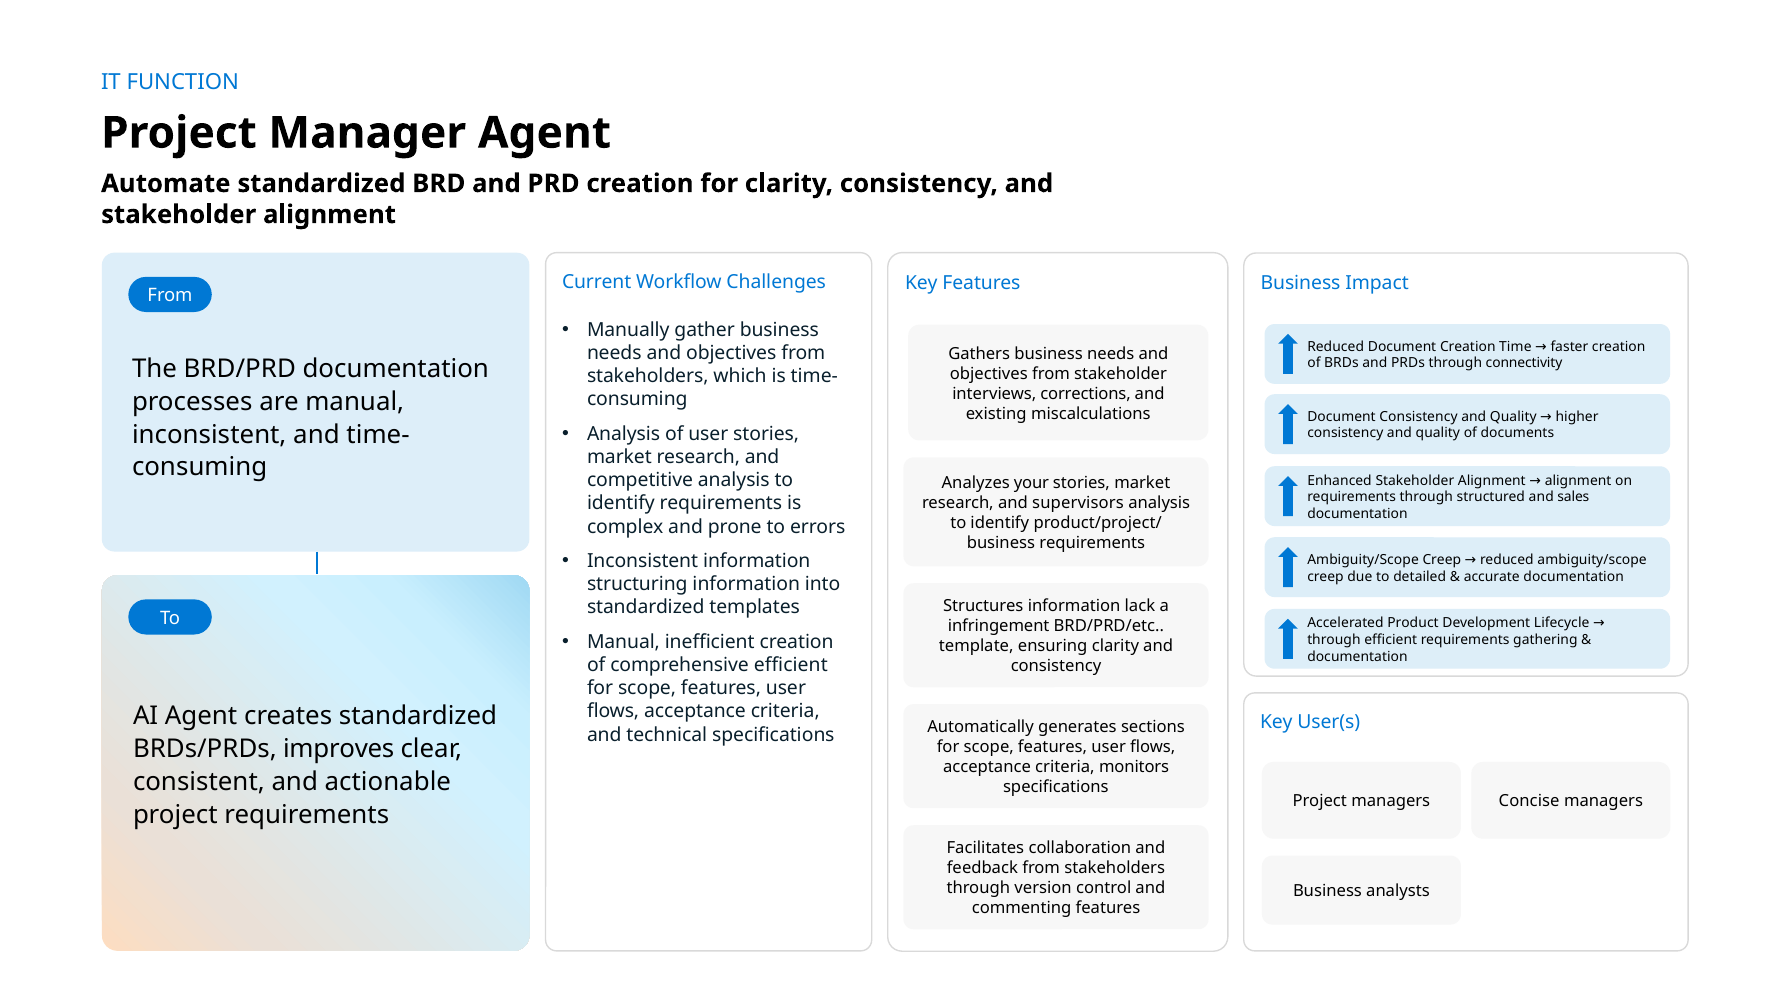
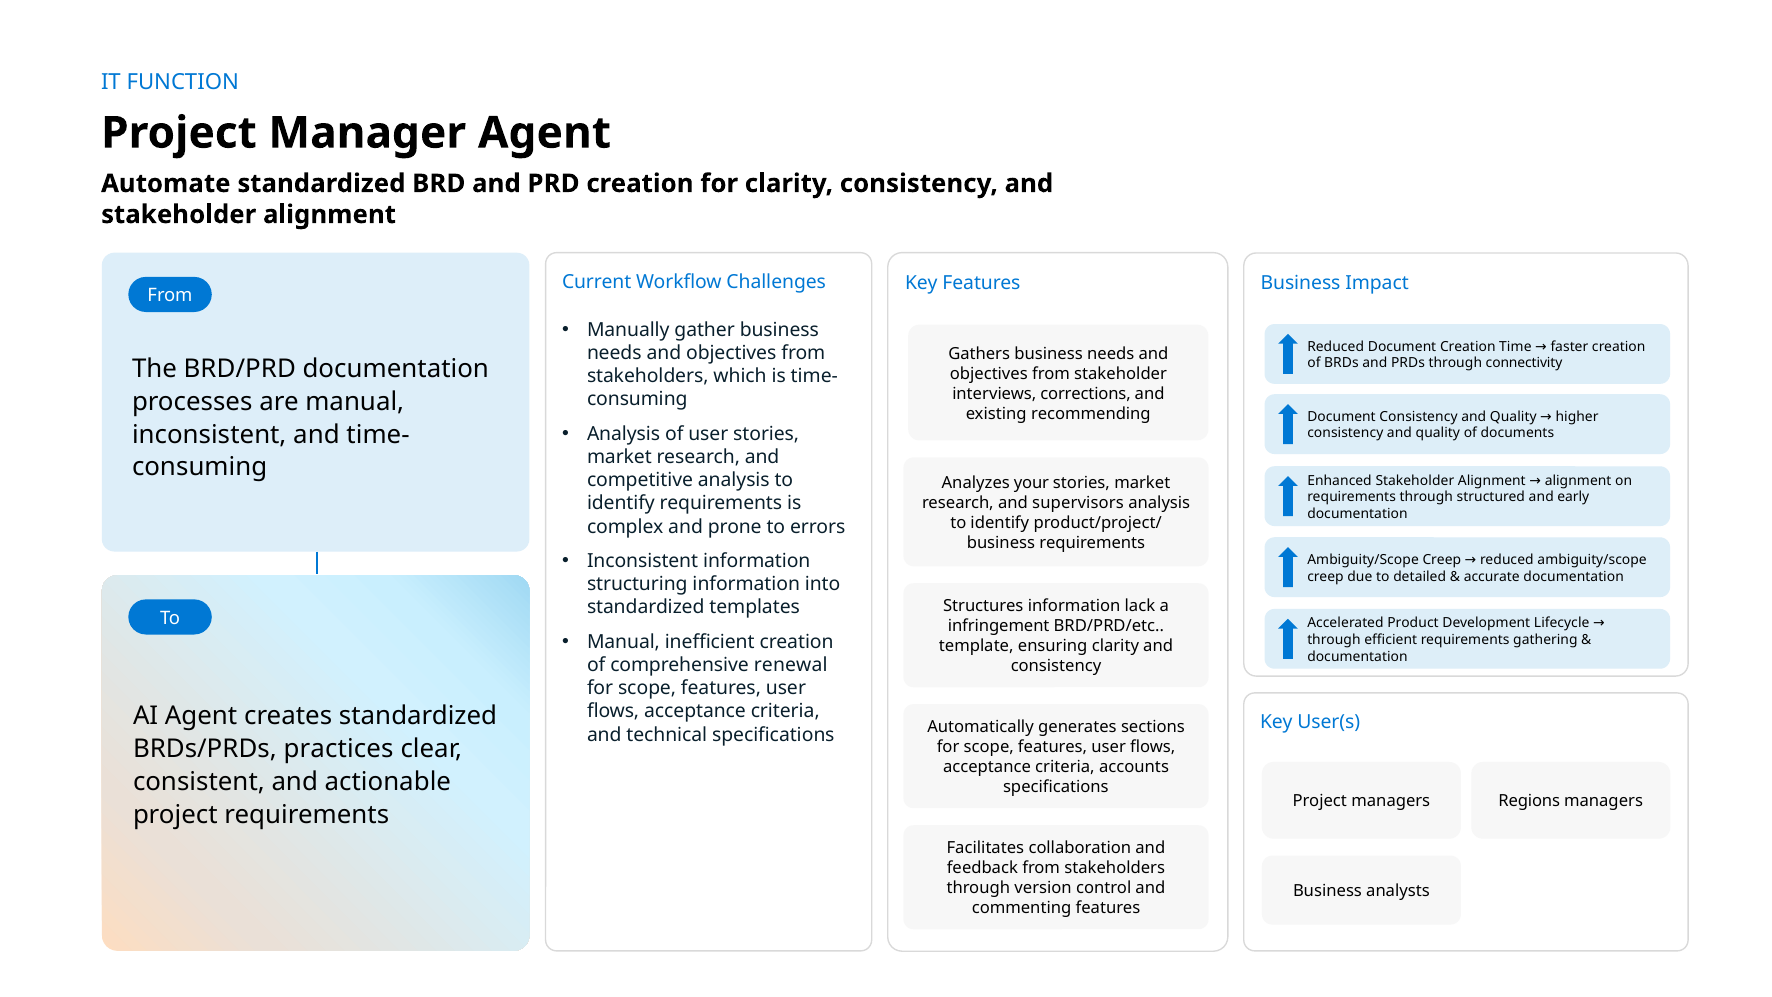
miscalculations: miscalculations -> recommending
sales: sales -> early
efficient at (791, 665): efficient -> renewal
improves: improves -> practices
monitors: monitors -> accounts
Concise: Concise -> Regions
